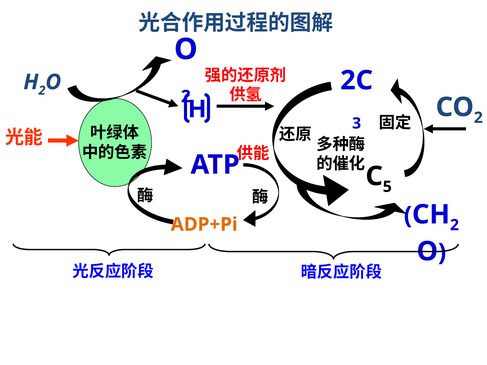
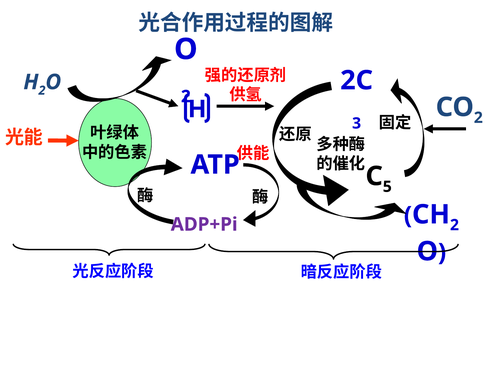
ADP+Pi colour: orange -> purple
